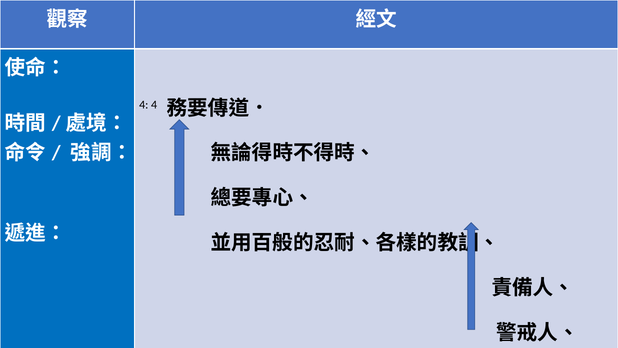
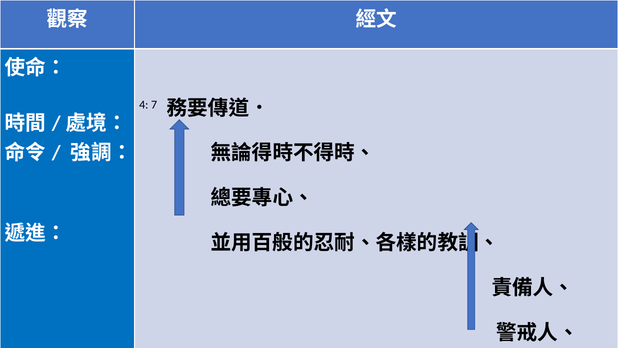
4 4: 4 -> 7
